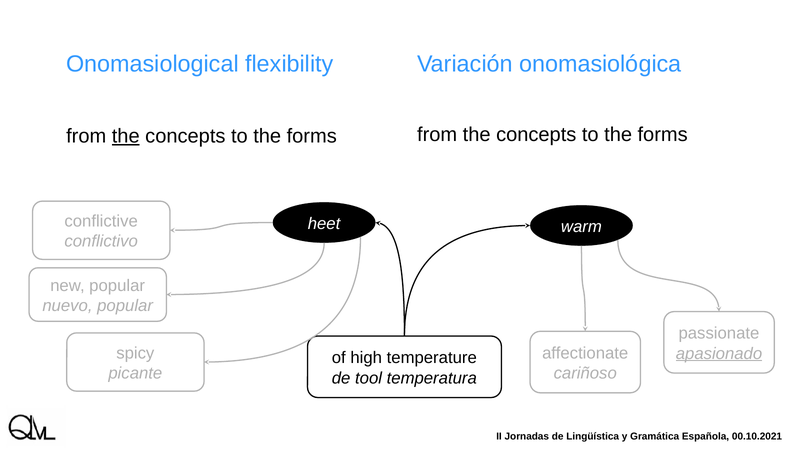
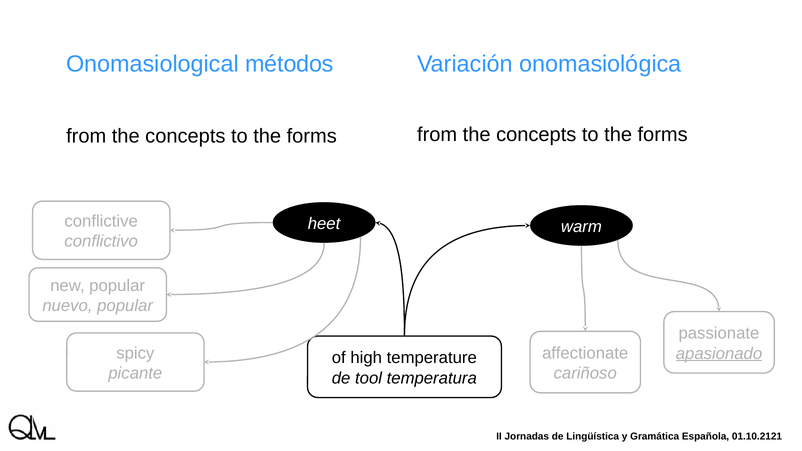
flexibility: flexibility -> métodos
the at (126, 136) underline: present -> none
00.10.2021: 00.10.2021 -> 01.10.2121
